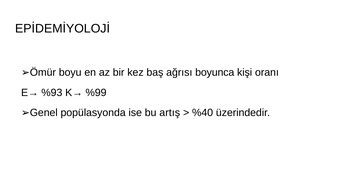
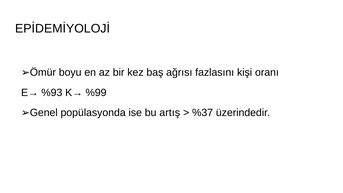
boyunca: boyunca -> fazlasını
%40: %40 -> %37
